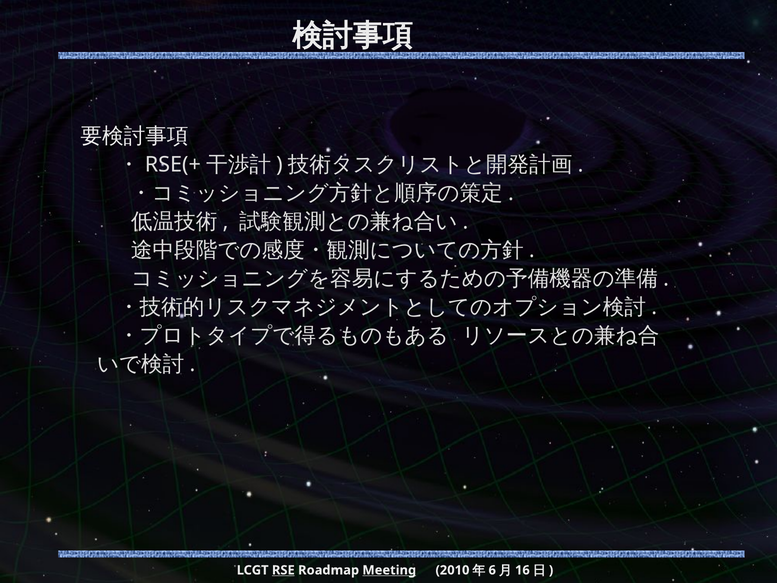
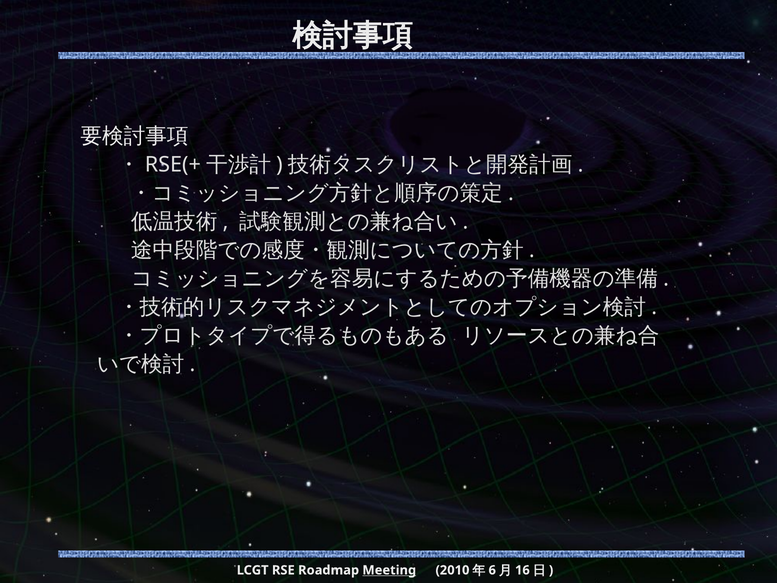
RSE underline: present -> none
